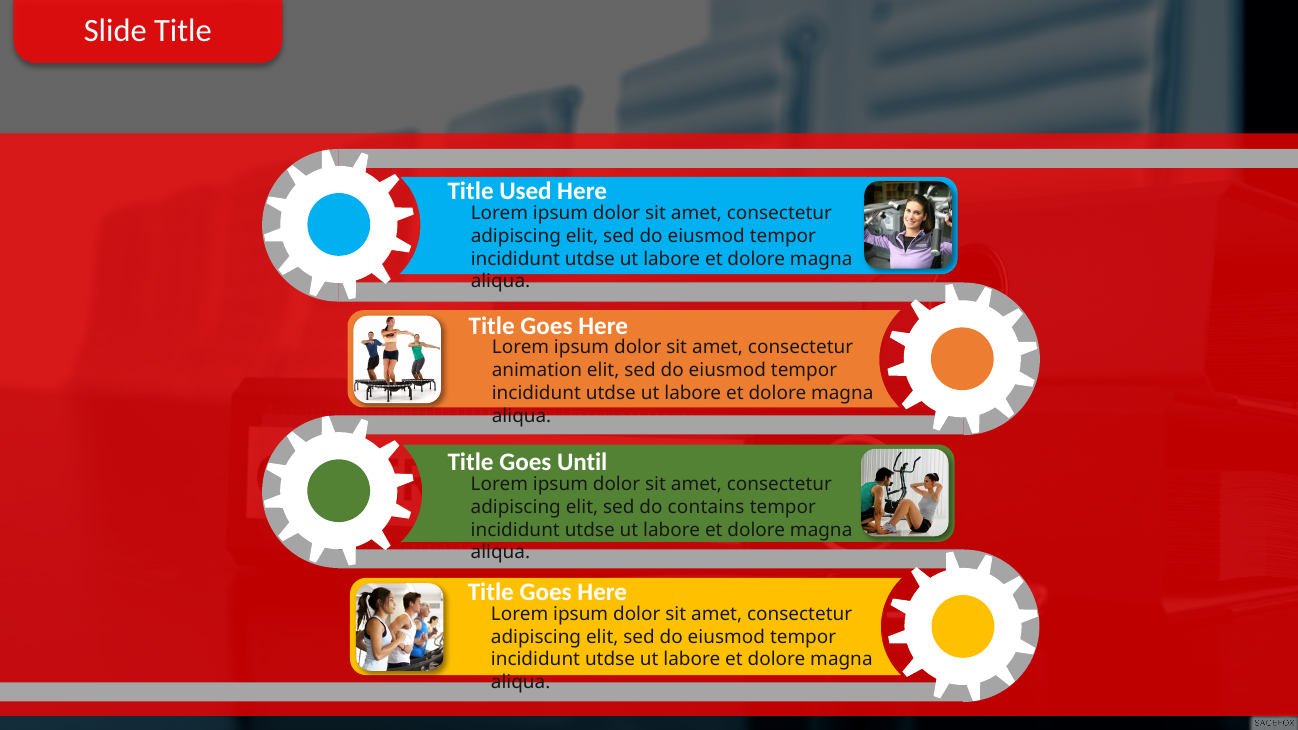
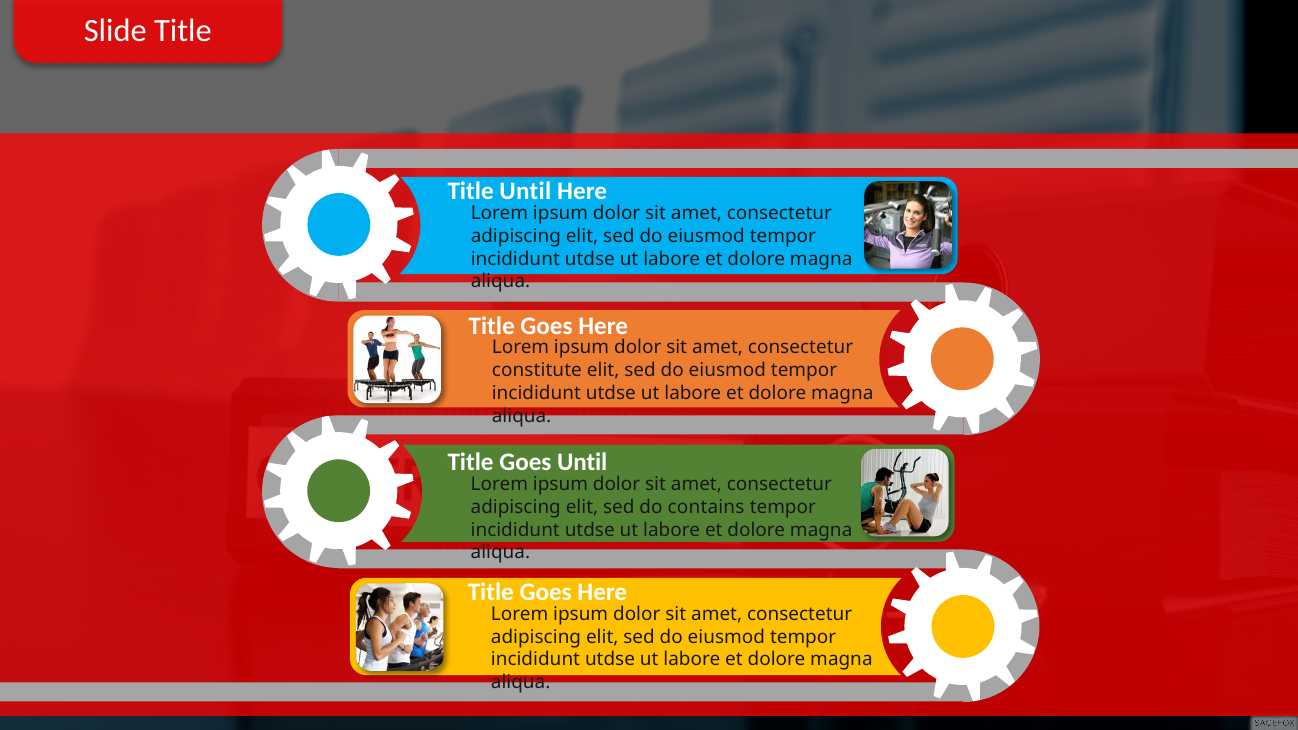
Title Used: Used -> Until
animation: animation -> constitute
